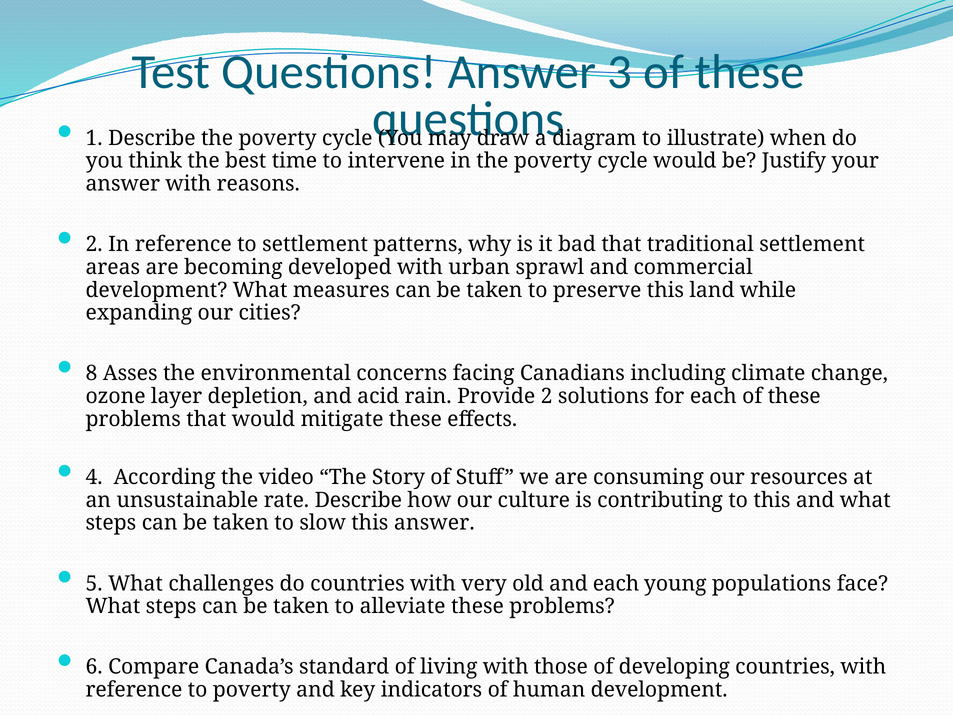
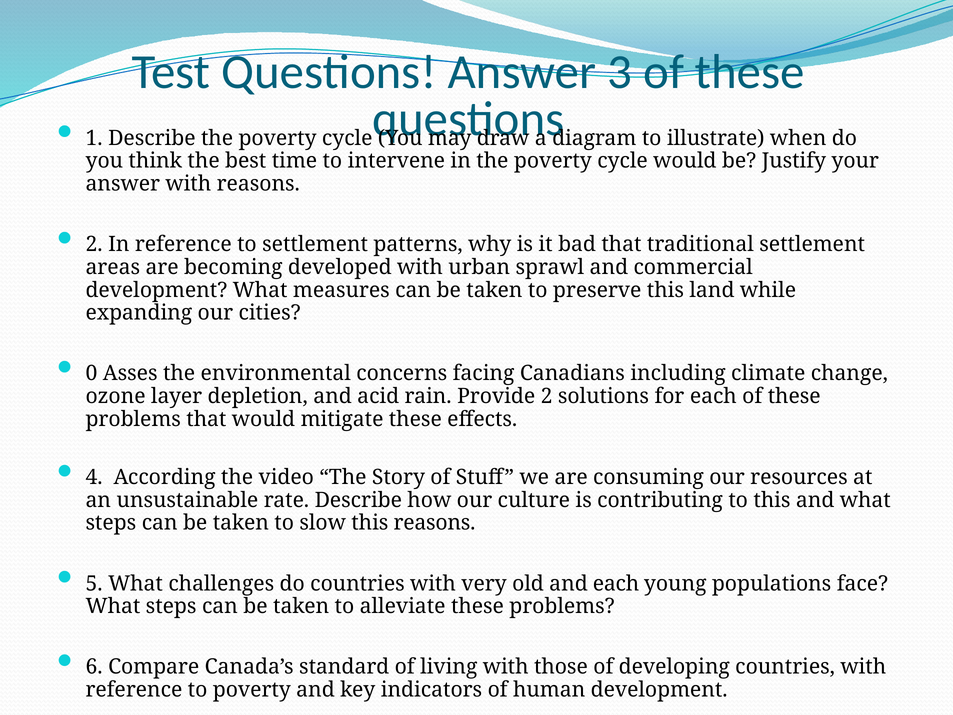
8: 8 -> 0
this answer: answer -> reasons
